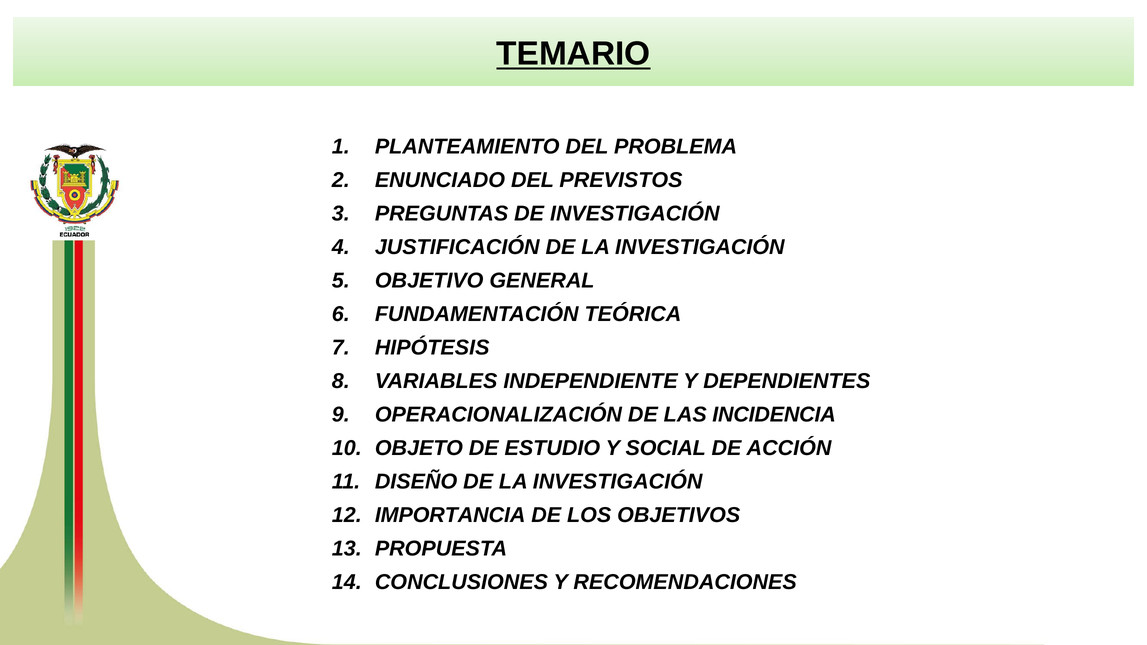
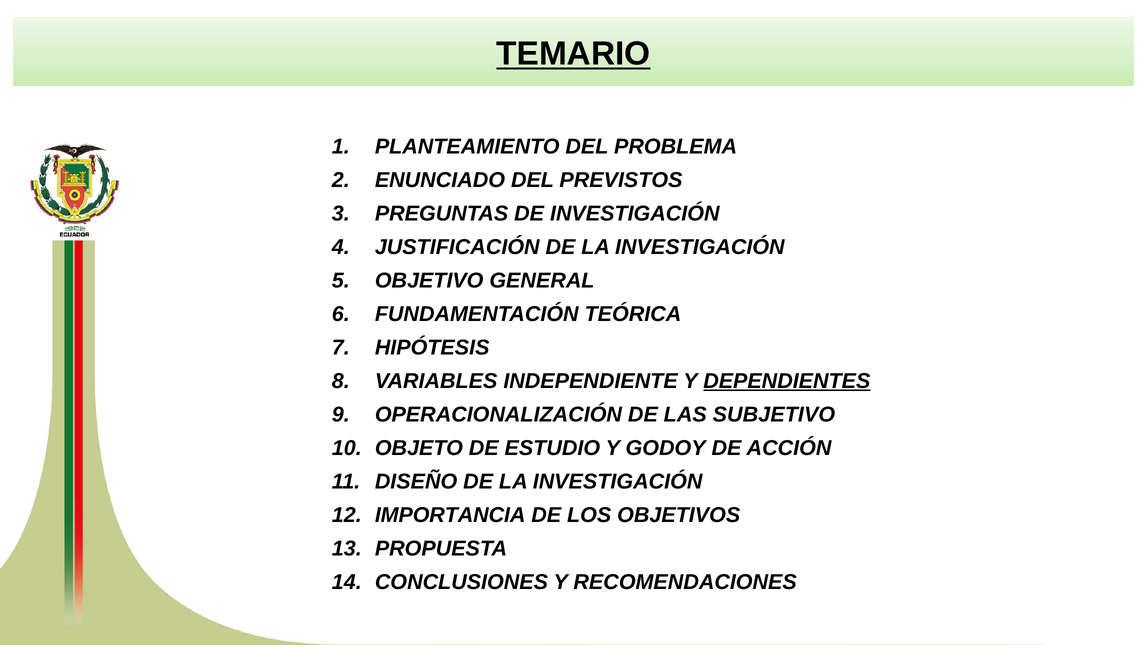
DEPENDIENTES underline: none -> present
INCIDENCIA: INCIDENCIA -> SUBJETIVO
SOCIAL: SOCIAL -> GODOY
